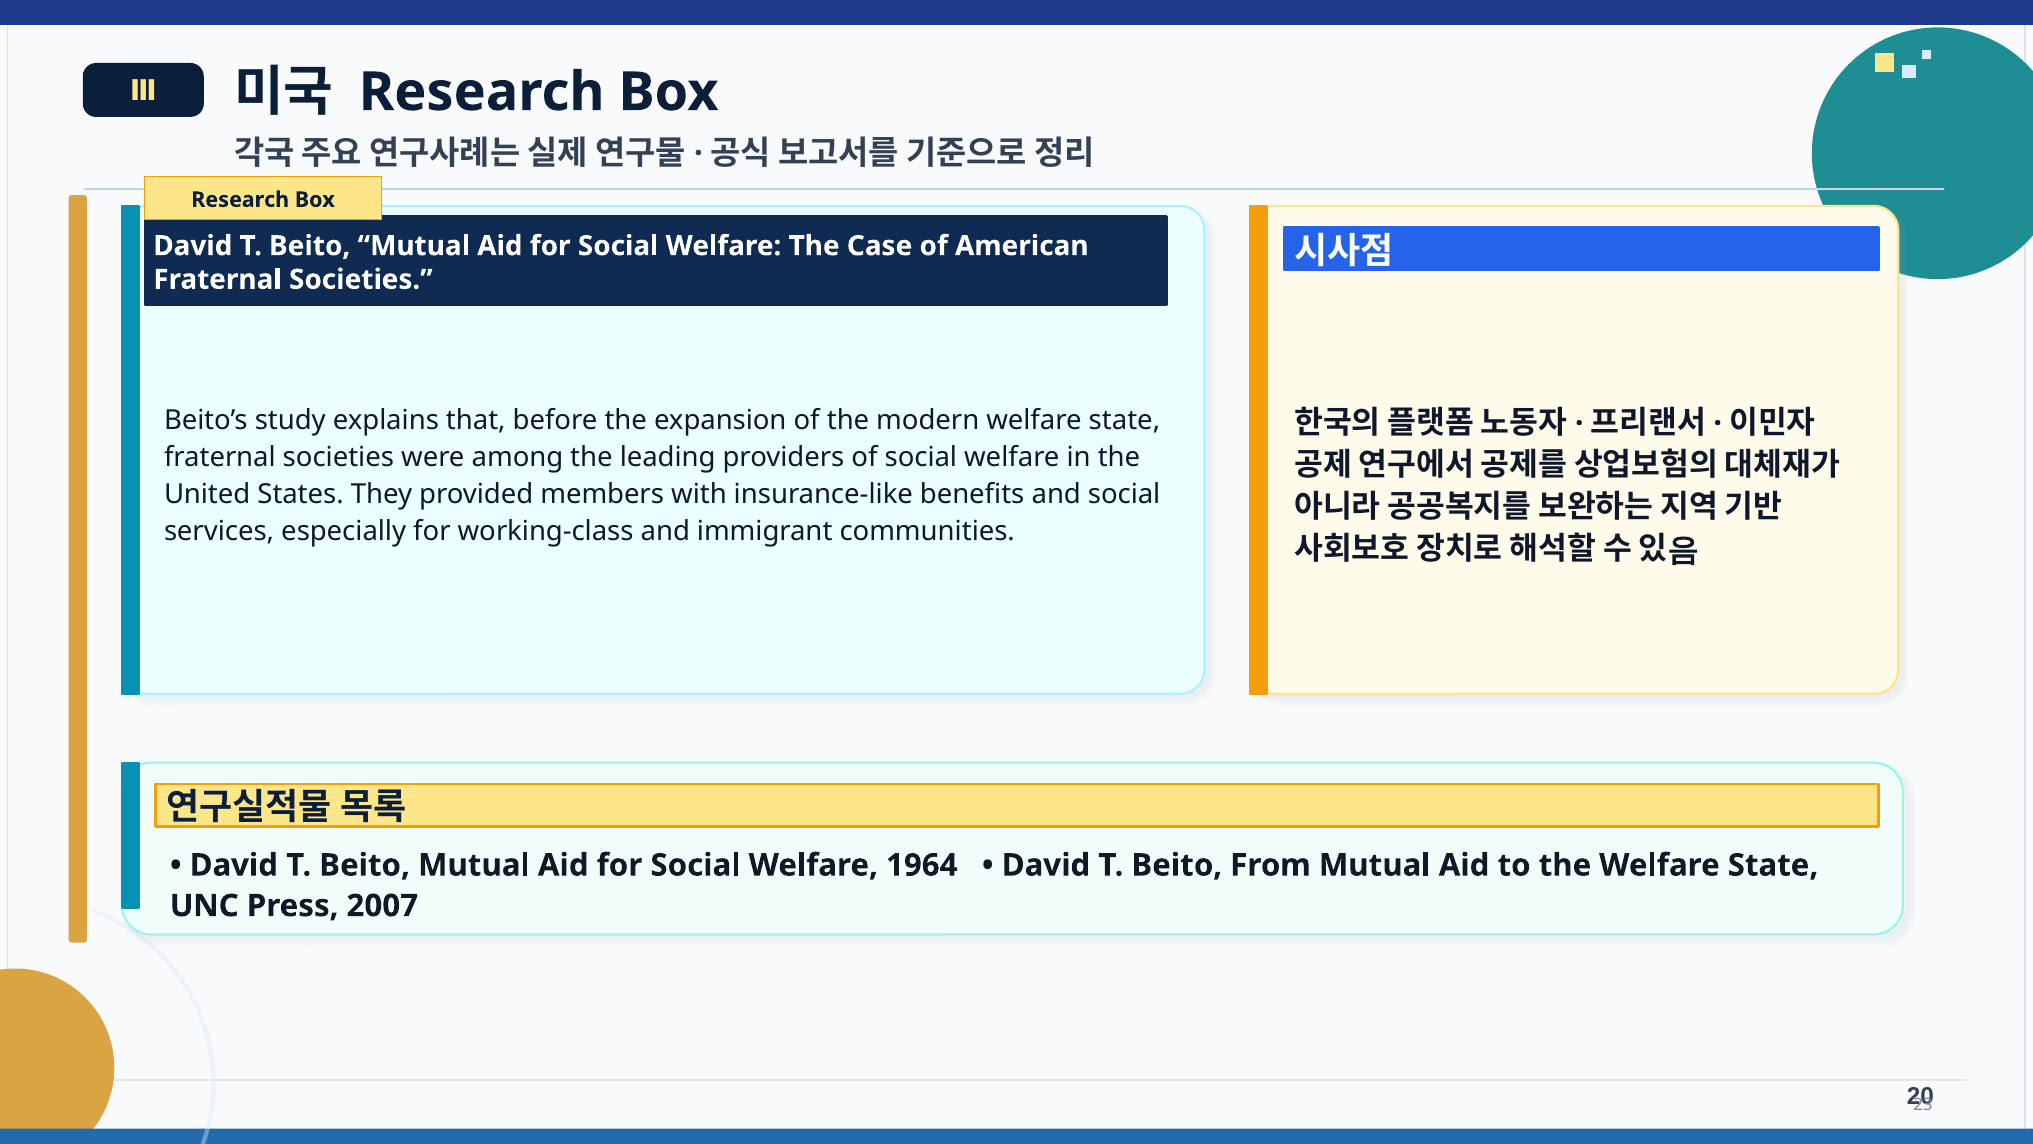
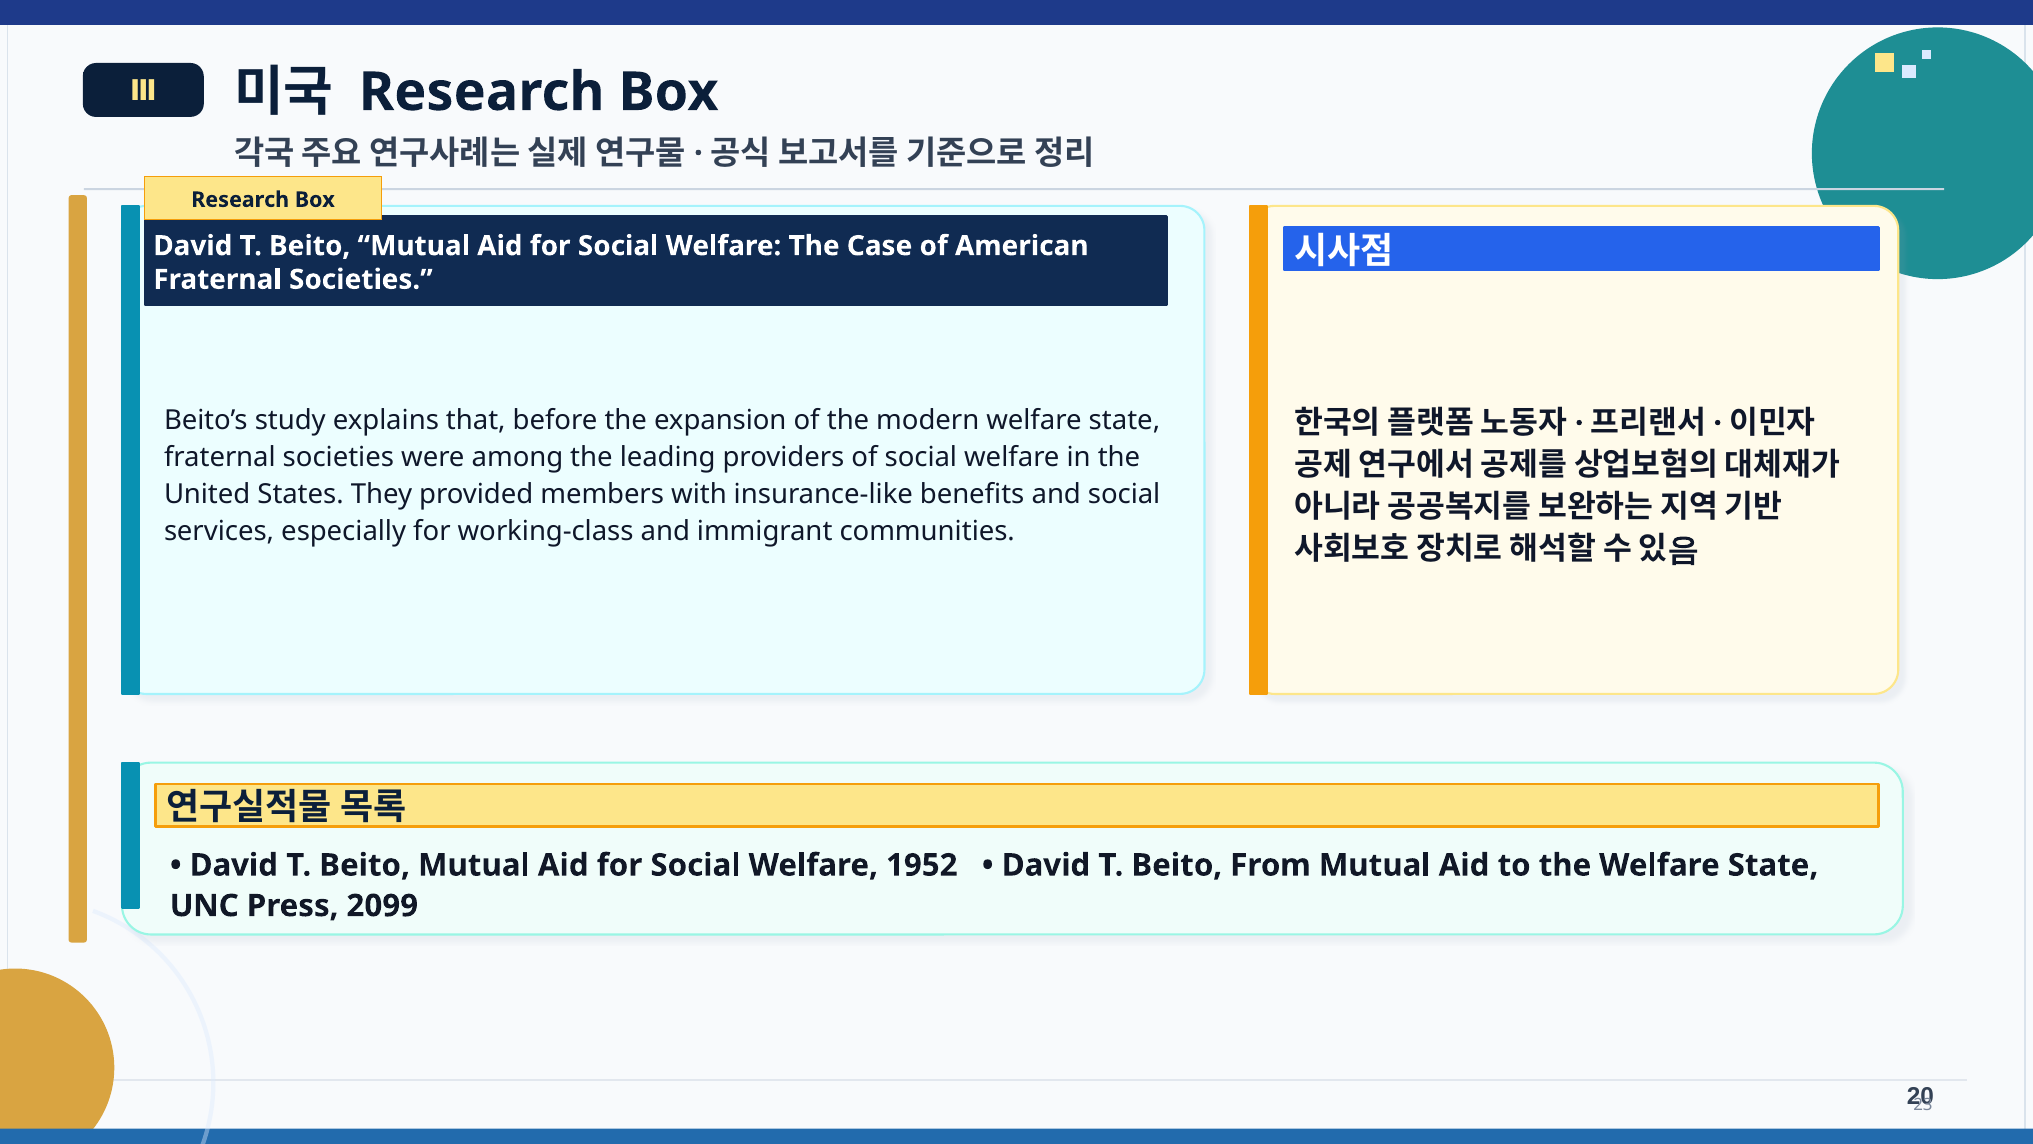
1964: 1964 -> 1952
2007: 2007 -> 2099
